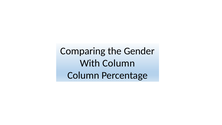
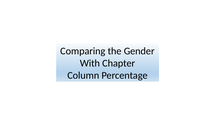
With Column: Column -> Chapter
